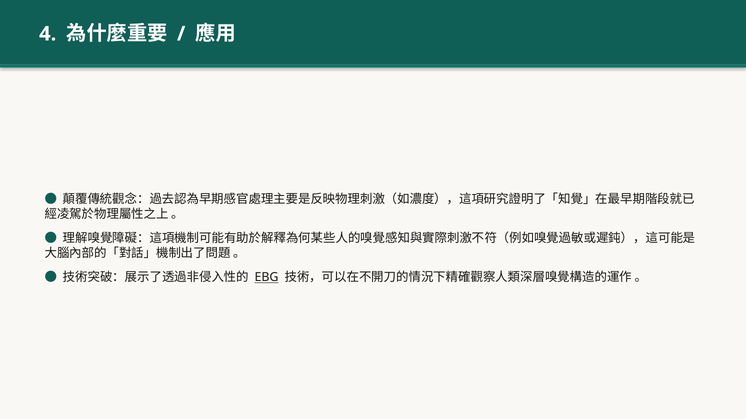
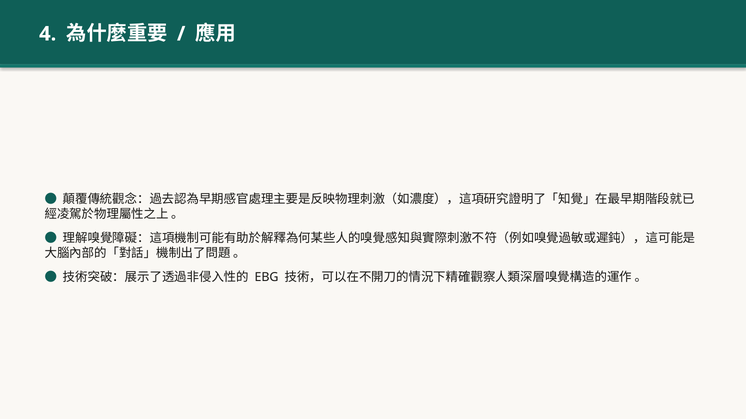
EBG underline: present -> none
